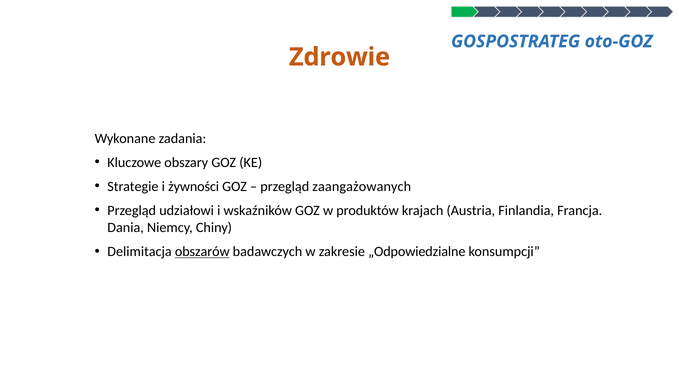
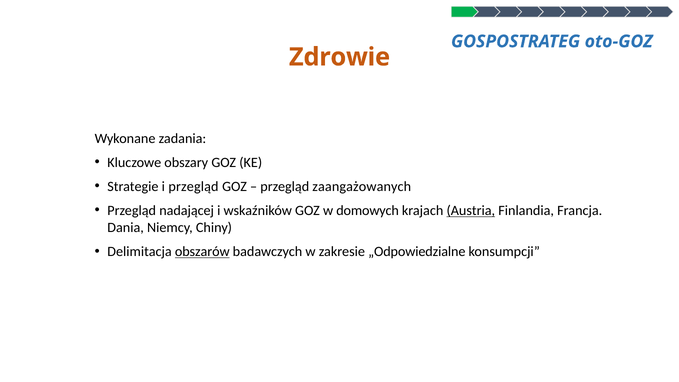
i żywności: żywności -> przegląd
udziałowi: udziałowi -> nadającej
produktów: produktów -> domowych
Austria underline: none -> present
